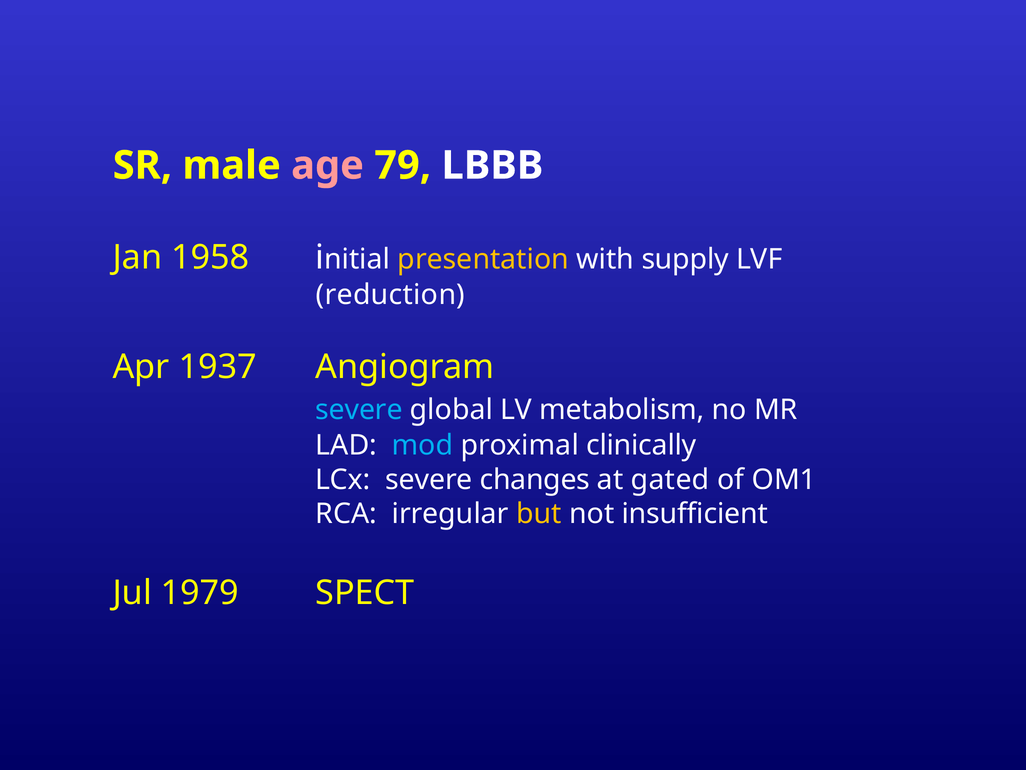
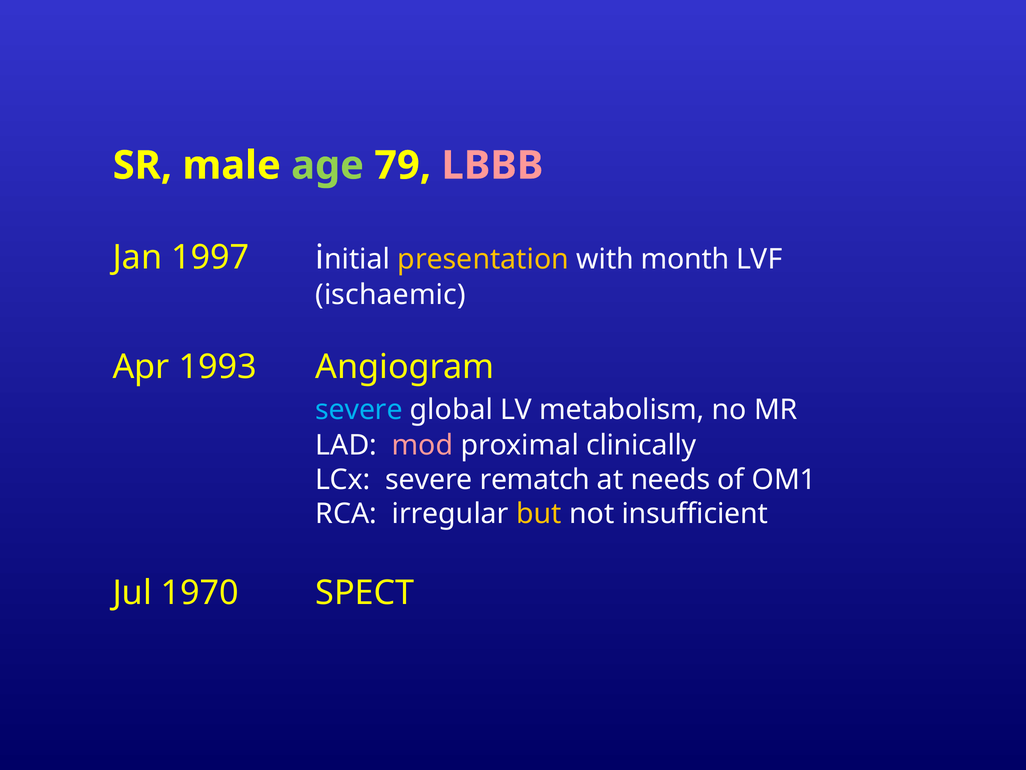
age colour: pink -> light green
LBBB colour: white -> pink
1958: 1958 -> 1997
supply: supply -> month
reduction: reduction -> ischaemic
1937: 1937 -> 1993
mod colour: light blue -> pink
changes: changes -> rematch
gated: gated -> needs
1979: 1979 -> 1970
